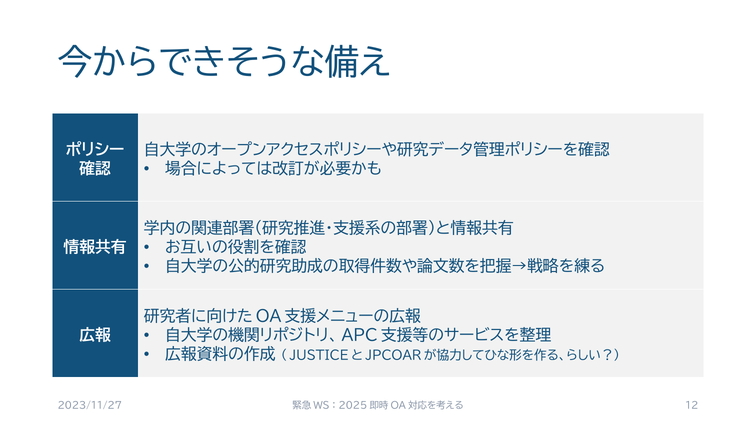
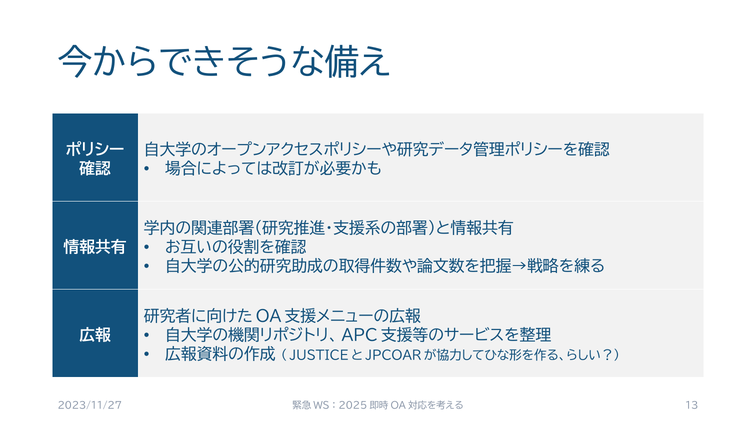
12: 12 -> 13
